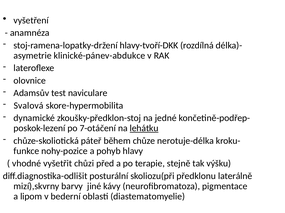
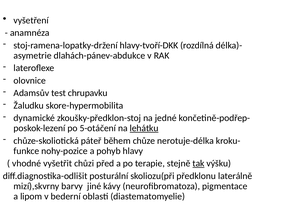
klinické-pánev-abdukce: klinické-pánev-abdukce -> dlahách-pánev-abdukce
naviculare: naviculare -> chrupavku
Svalová: Svalová -> Žaludku
7-otáčení: 7-otáčení -> 5-otáčení
tak underline: none -> present
